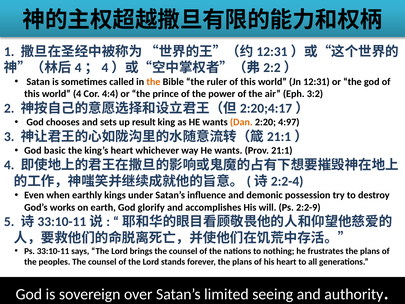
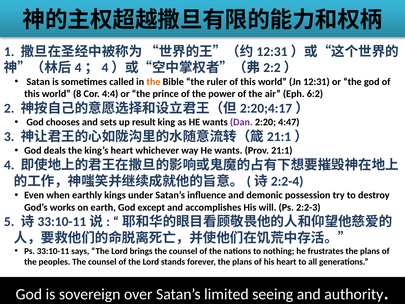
world 4: 4 -> 8
3:2: 3:2 -> 6:2
Dan colour: orange -> purple
4:97: 4:97 -> 4:47
basic: basic -> deals
glorify: glorify -> except
2:2-9: 2:2-9 -> 2:2-3
